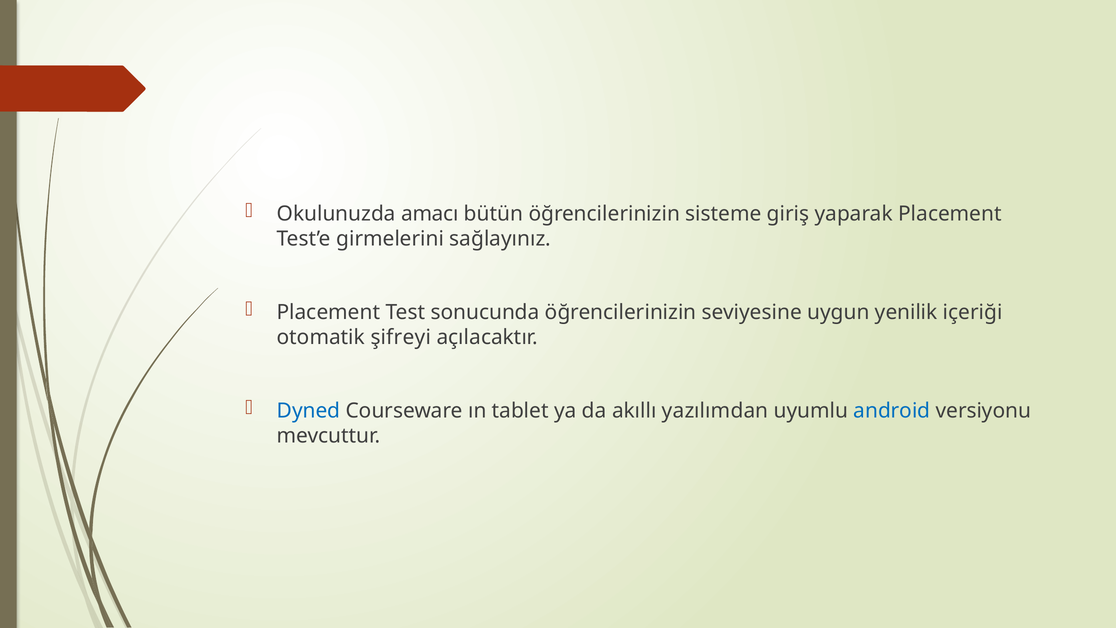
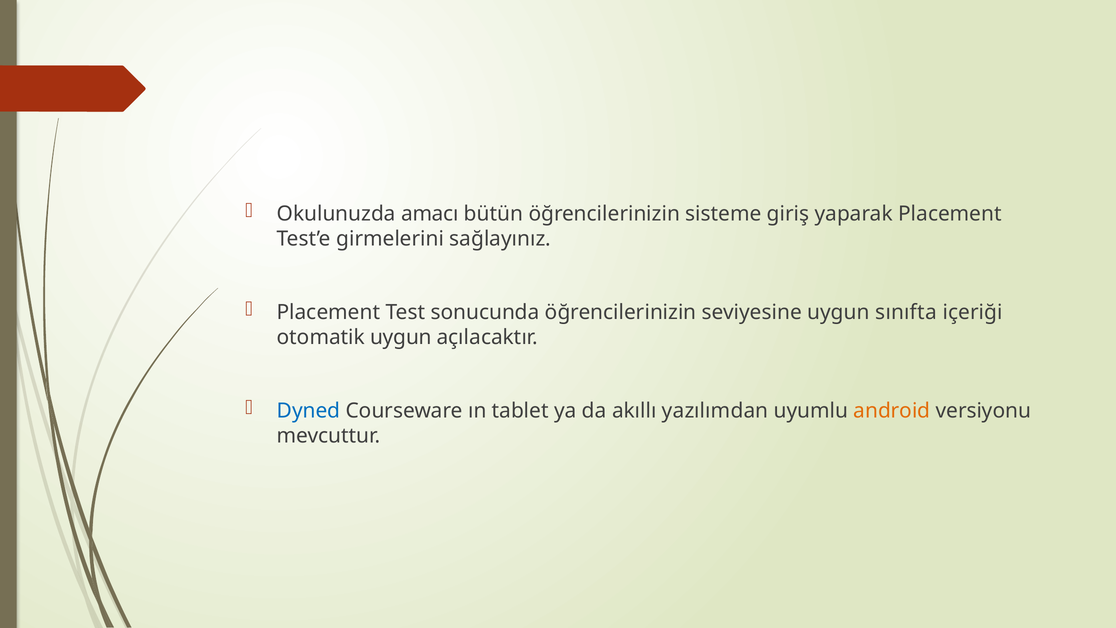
yenilik: yenilik -> sınıfta
otomatik şifreyi: şifreyi -> uygun
android colour: blue -> orange
